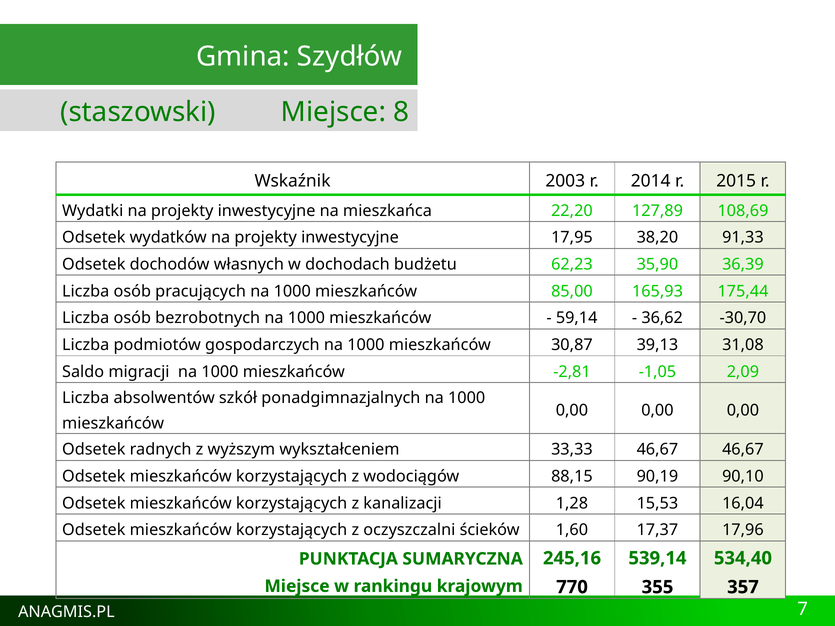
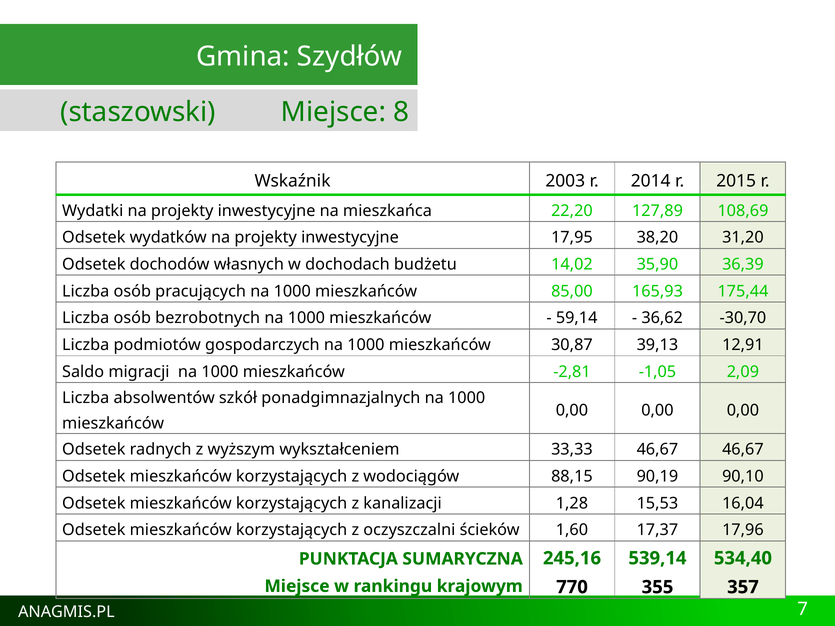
91,33: 91,33 -> 31,20
62,23: 62,23 -> 14,02
31,08: 31,08 -> 12,91
